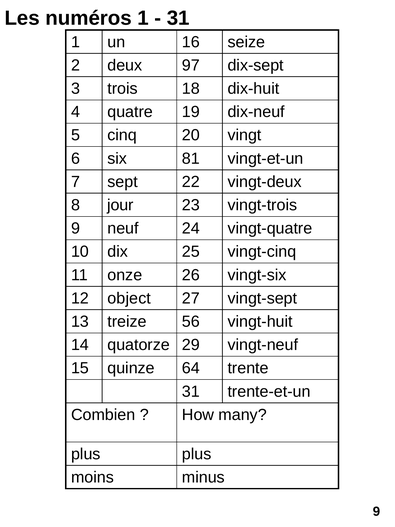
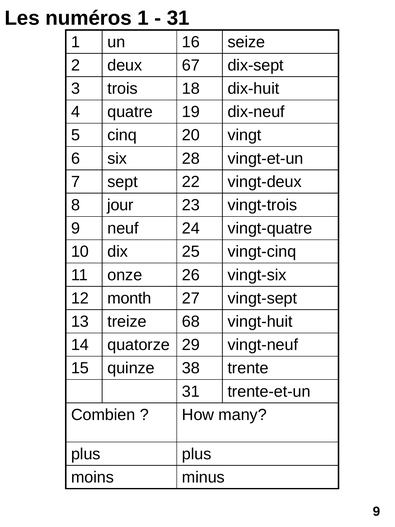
97: 97 -> 67
81: 81 -> 28
object: object -> month
56: 56 -> 68
64: 64 -> 38
